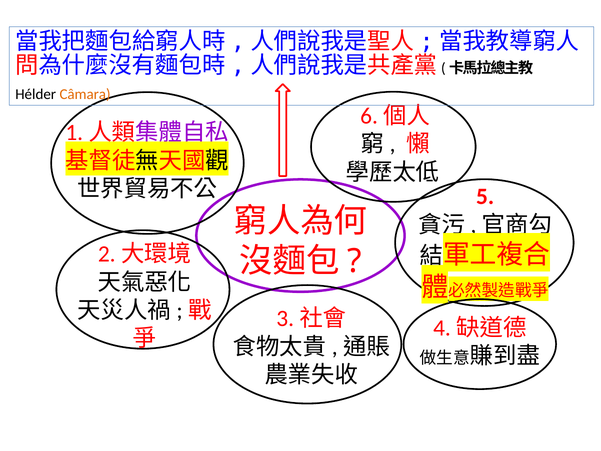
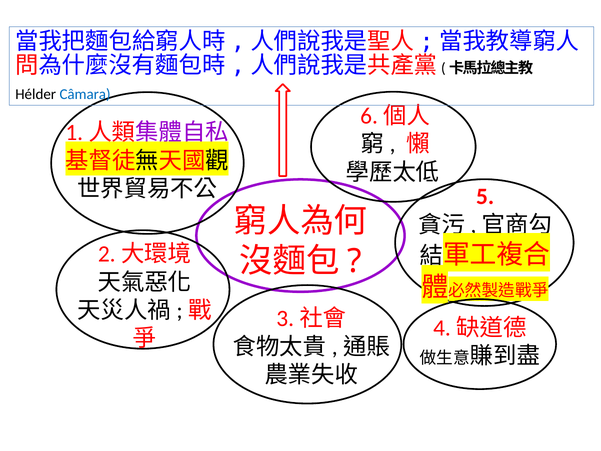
Câmara colour: orange -> blue
